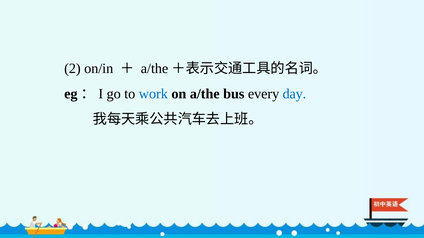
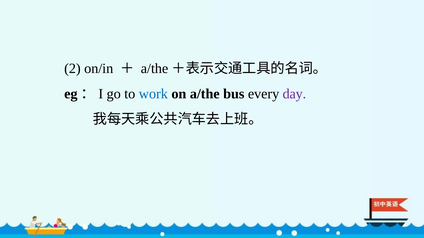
day colour: blue -> purple
